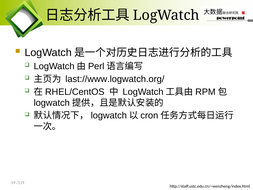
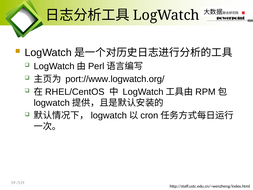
last://www.logwatch.org/: last://www.logwatch.org/ -> port://www.logwatch.org/
